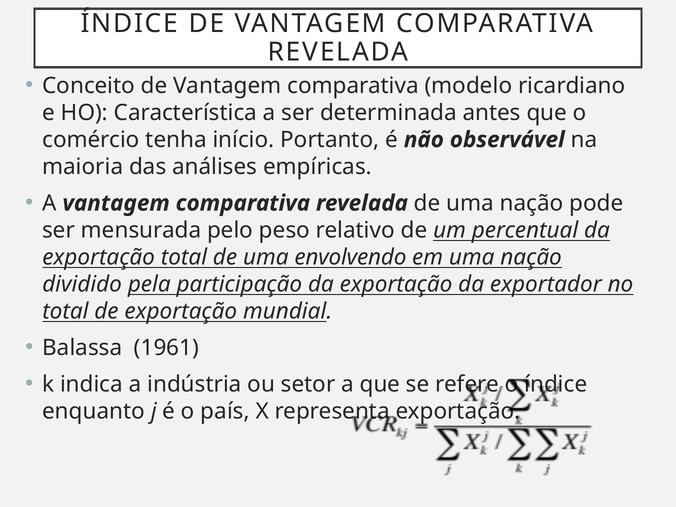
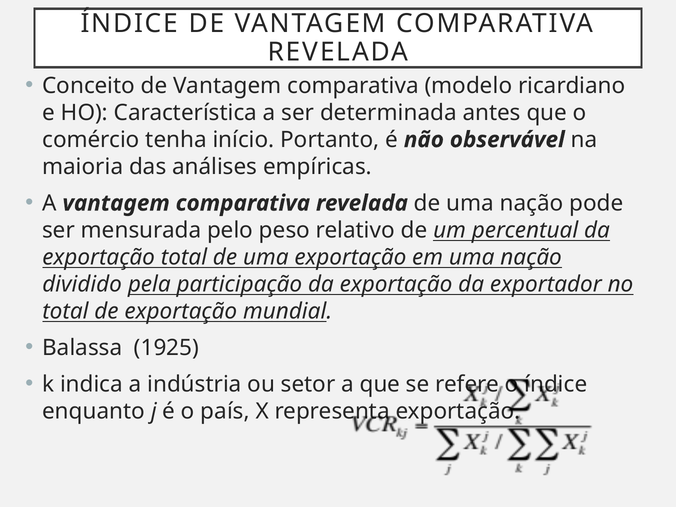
uma envolvendo: envolvendo -> exportação
1961: 1961 -> 1925
